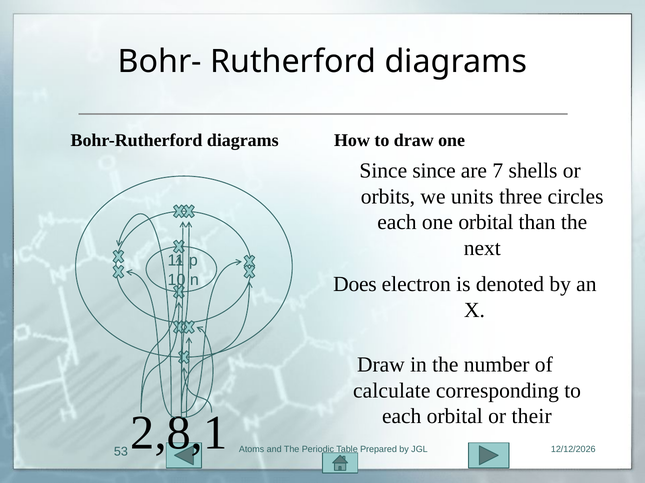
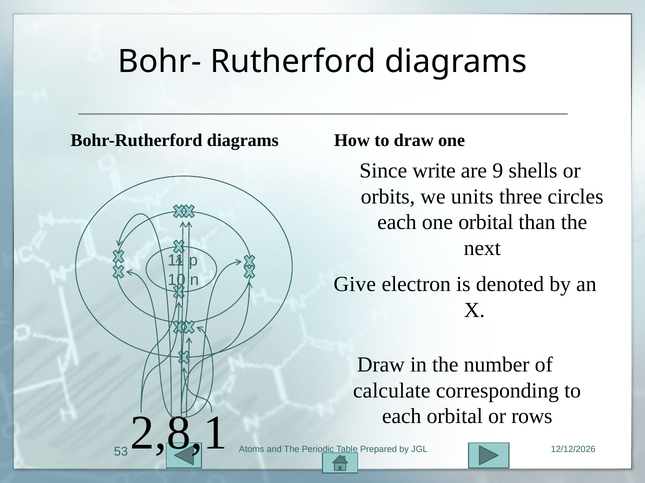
Since since: since -> write
7: 7 -> 9
Does: Does -> Give
their: their -> rows
